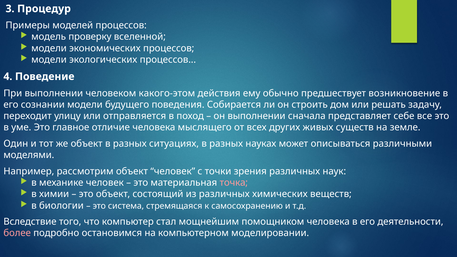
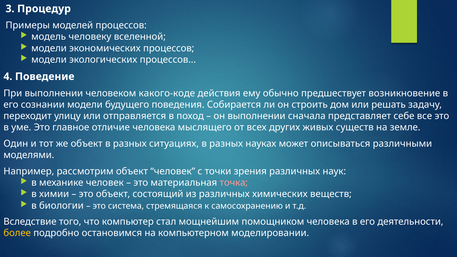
проверку: проверку -> человеку
какого-этом: какого-этом -> какого-коде
более colour: pink -> yellow
